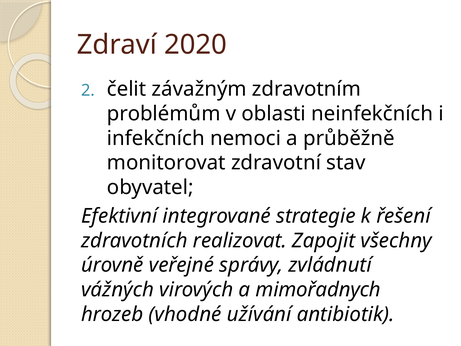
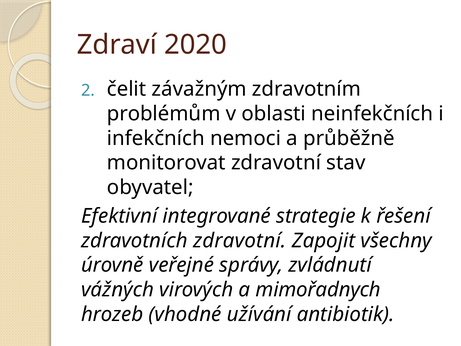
zdravotních realizovat: realizovat -> zdravotní
